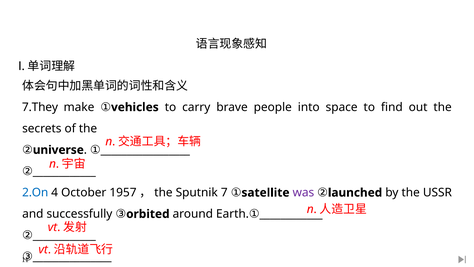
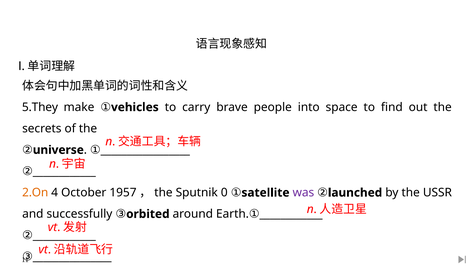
7.They: 7.They -> 5.They
2.On colour: blue -> orange
7: 7 -> 0
